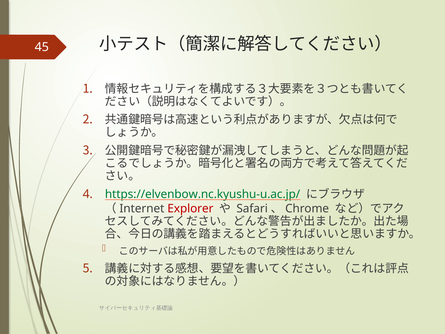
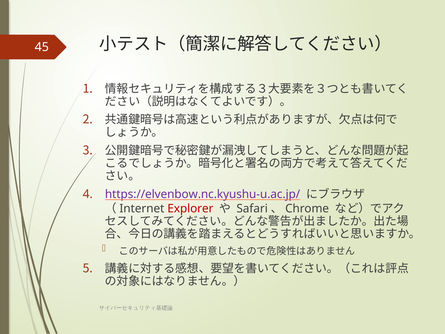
https://elvenbow.nc.kyushu-u.ac.jp/ colour: green -> purple
